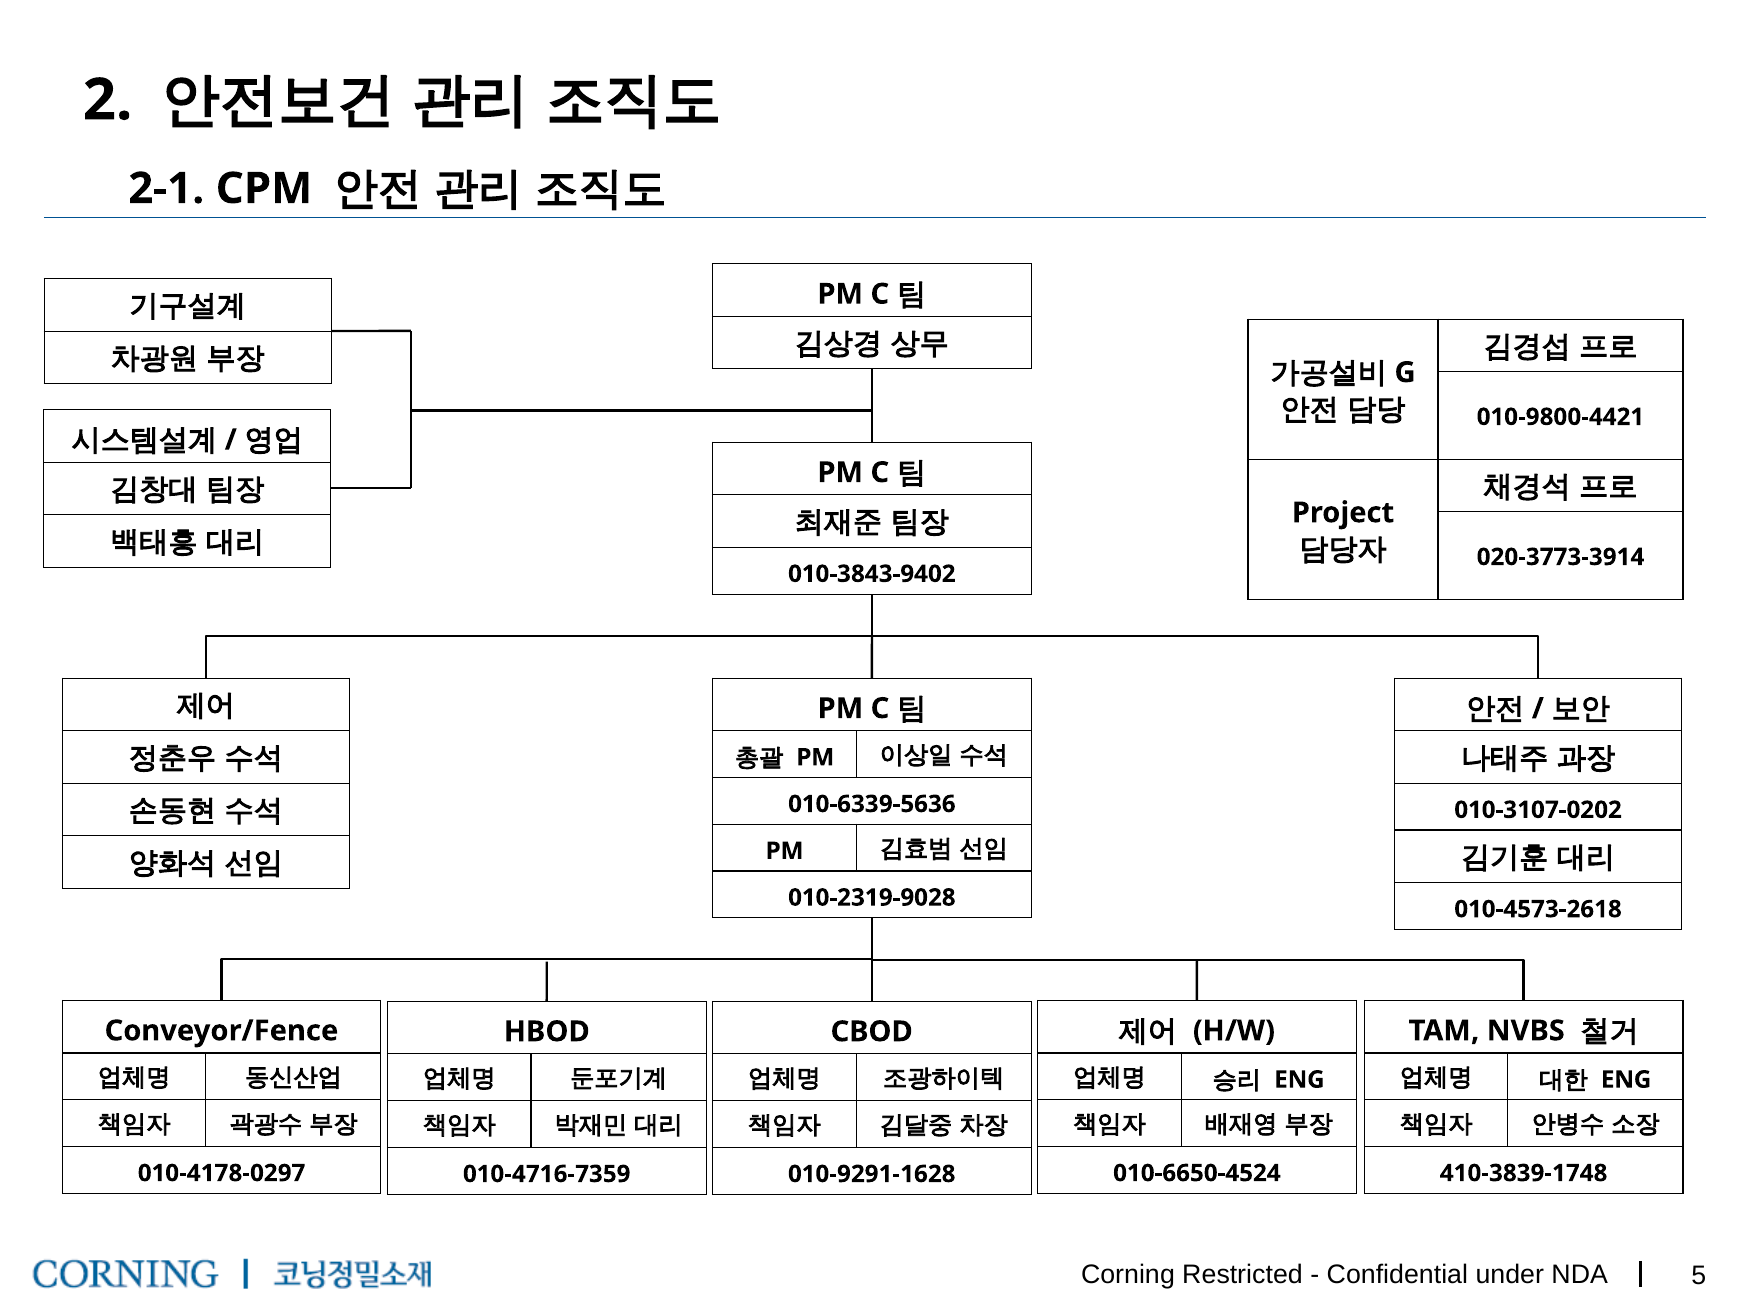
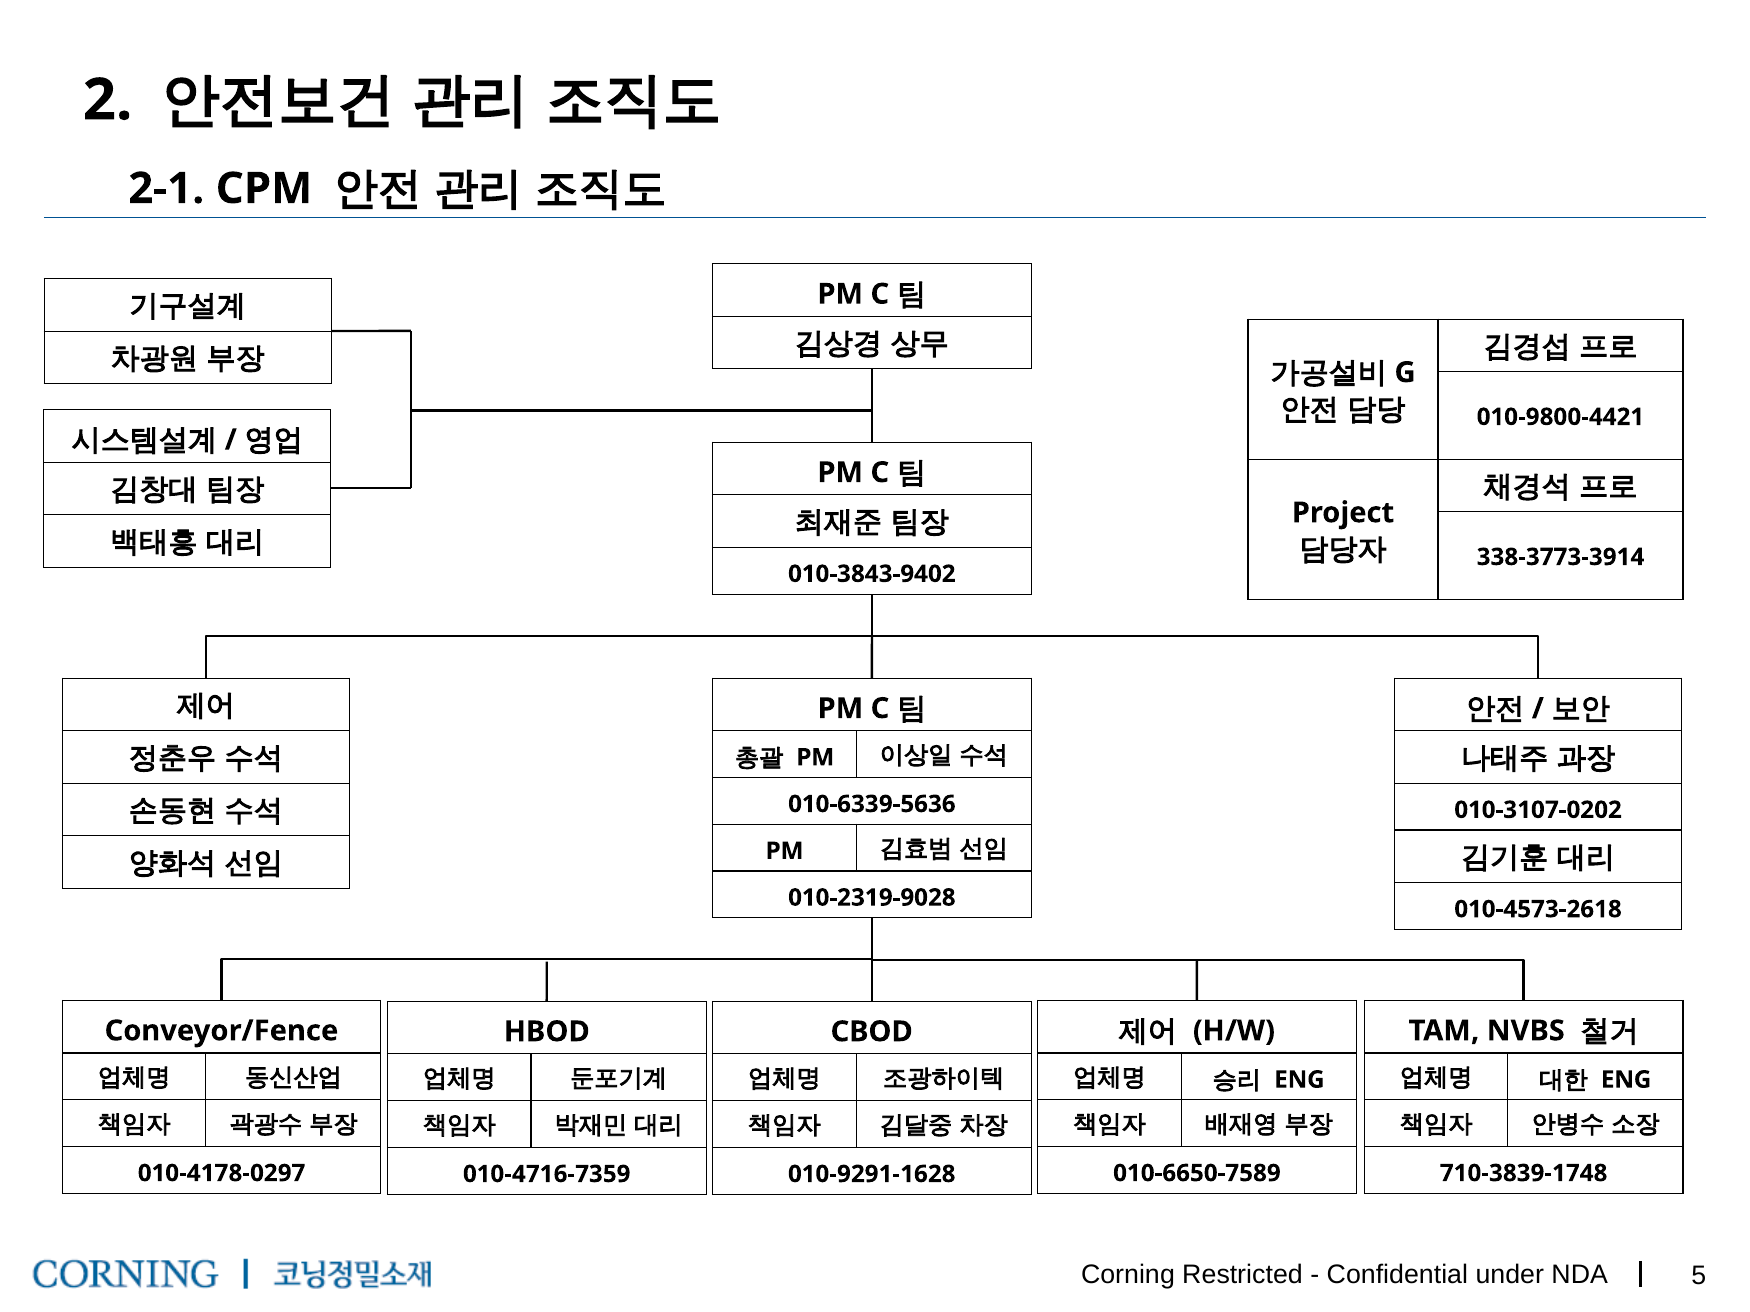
020-3773-3914: 020-3773-3914 -> 338-3773-3914
010-6650-4524: 010-6650-4524 -> 010-6650-7589
410-3839-1748: 410-3839-1748 -> 710-3839-1748
